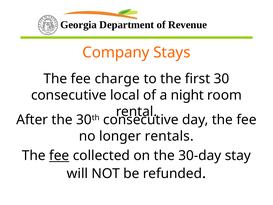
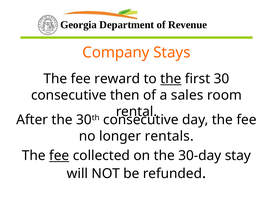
charge: charge -> reward
the at (171, 79) underline: none -> present
local: local -> then
night: night -> sales
